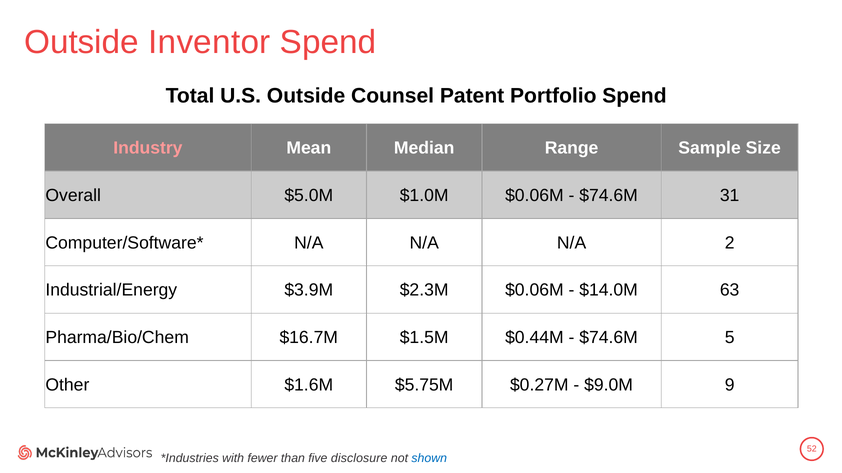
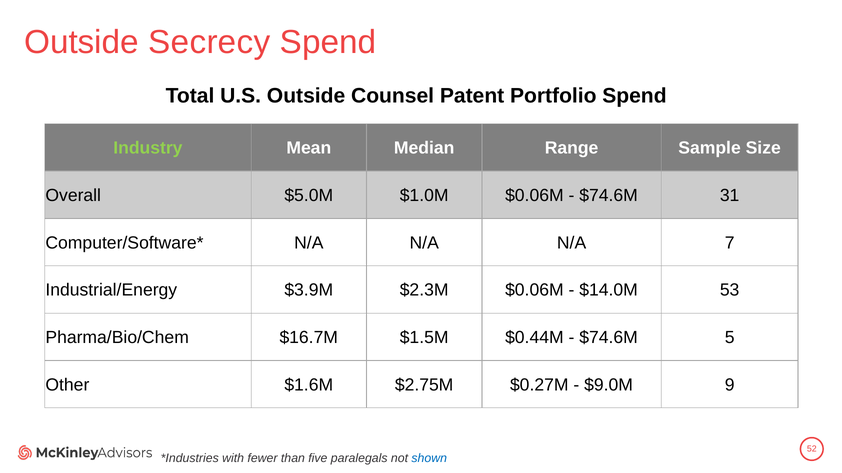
Inventor: Inventor -> Secrecy
Industry colour: pink -> light green
2: 2 -> 7
63: 63 -> 53
$5.75M: $5.75M -> $2.75M
disclosure: disclosure -> paralegals
